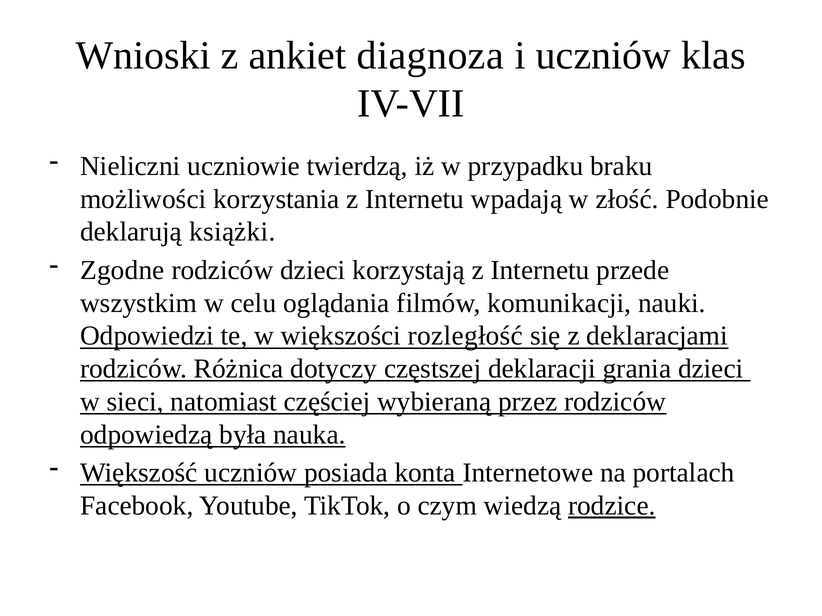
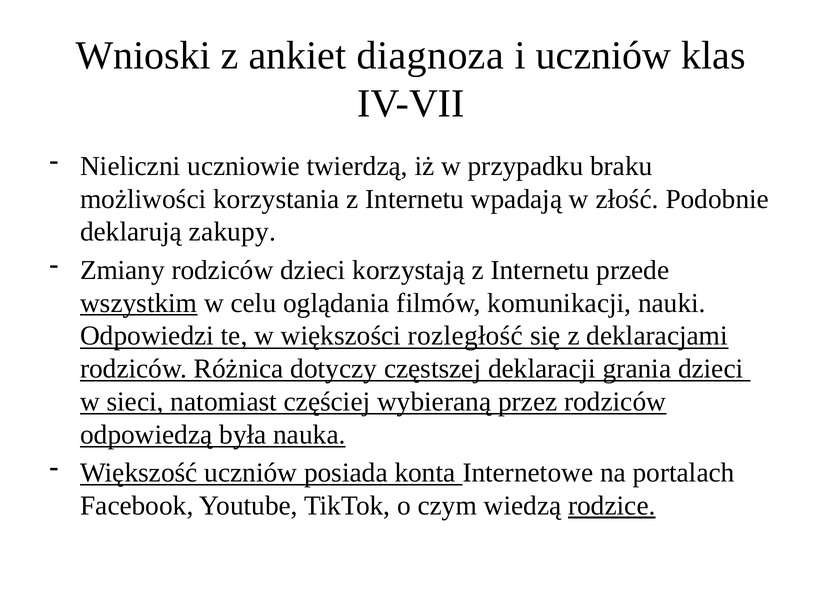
książki: książki -> zakupy
Zgodne: Zgodne -> Zmiany
wszystkim underline: none -> present
